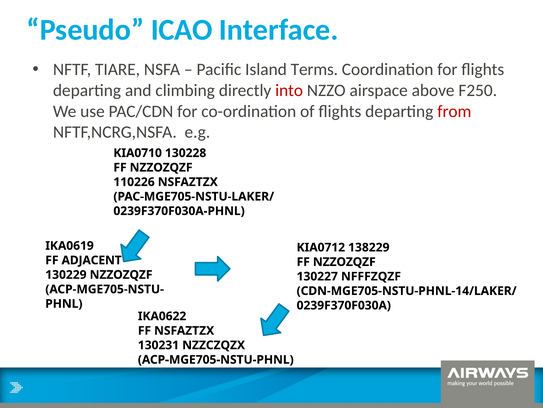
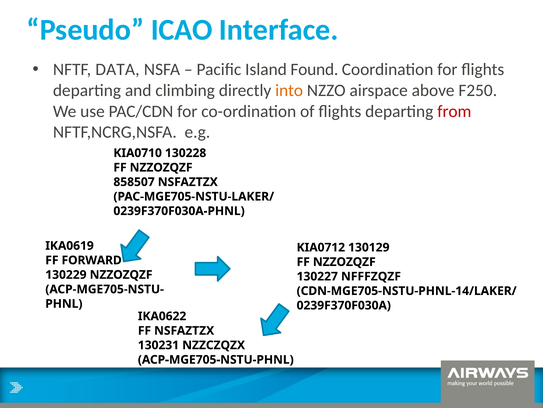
TIARE: TIARE -> DATA
Terms: Terms -> Found
into colour: red -> orange
110226: 110226 -> 858507
138229: 138229 -> 130129
ADJACENT: ADJACENT -> FORWARD
